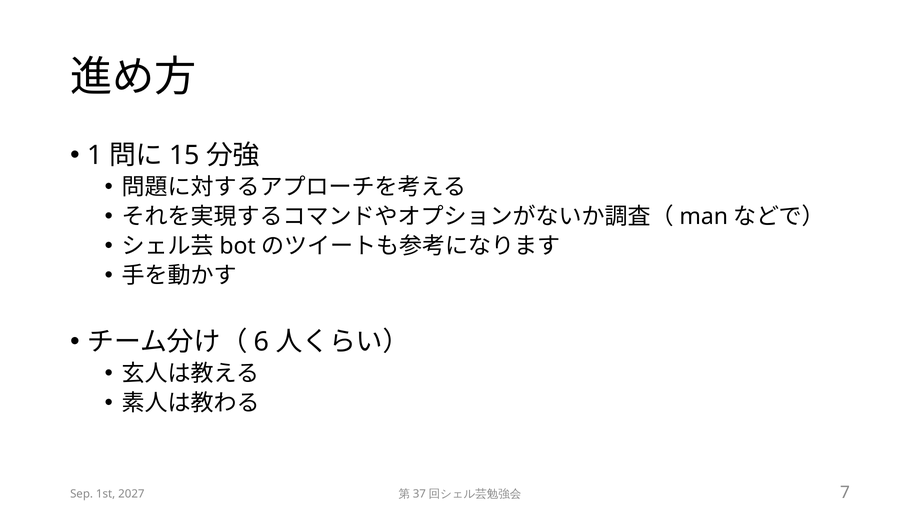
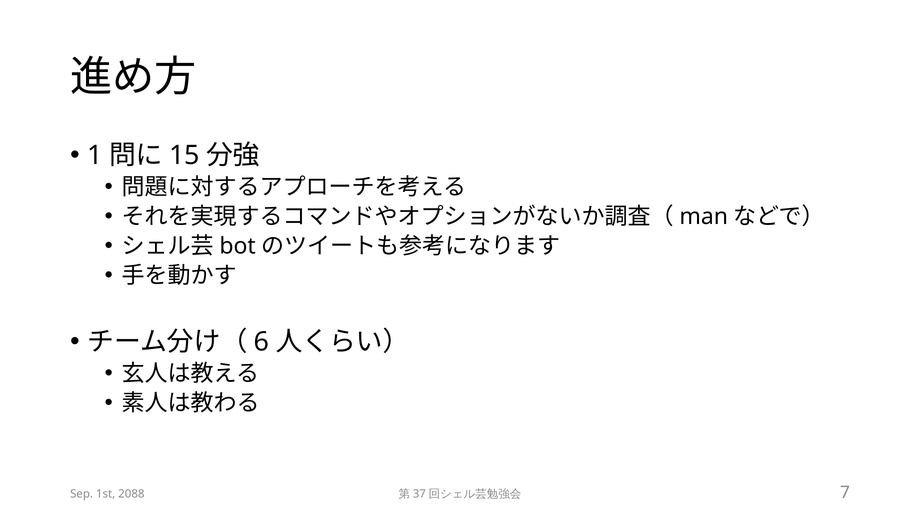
2027: 2027 -> 2088
